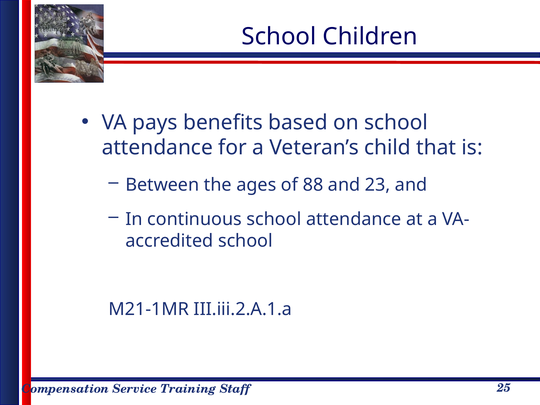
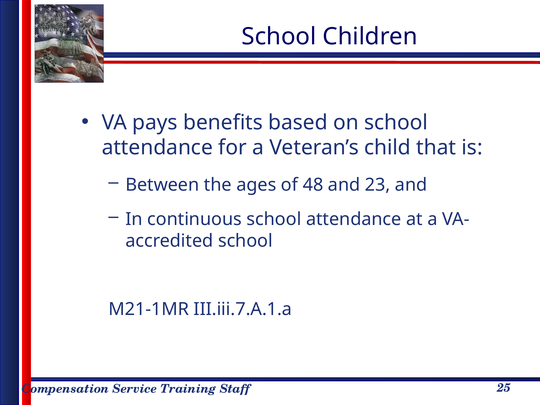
88: 88 -> 48
III.iii.2.A.1.a: III.iii.2.A.1.a -> III.iii.7.A.1.a
